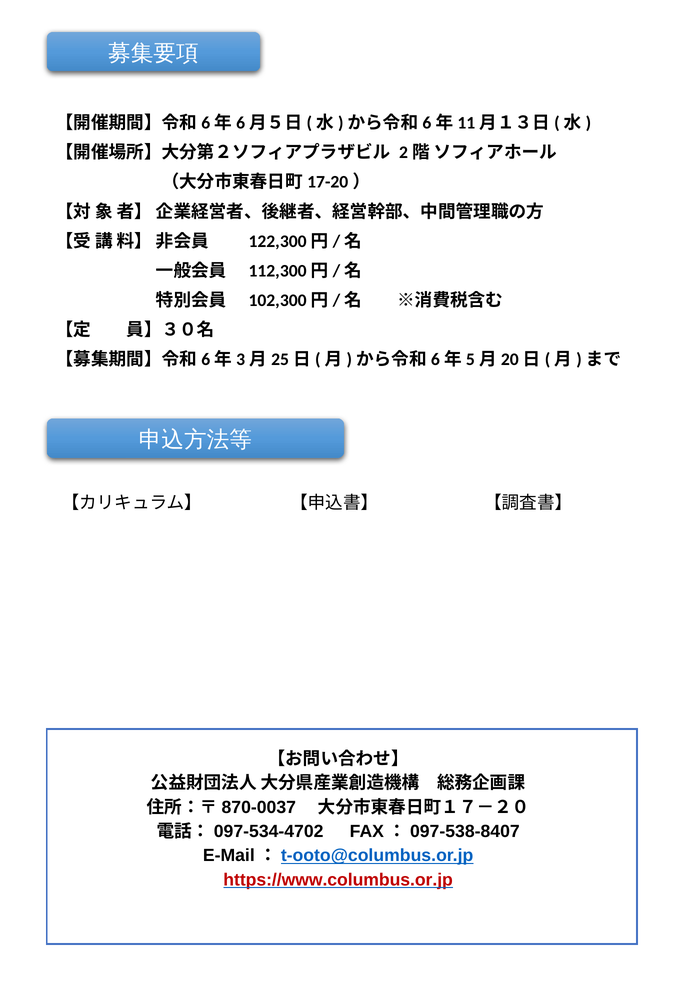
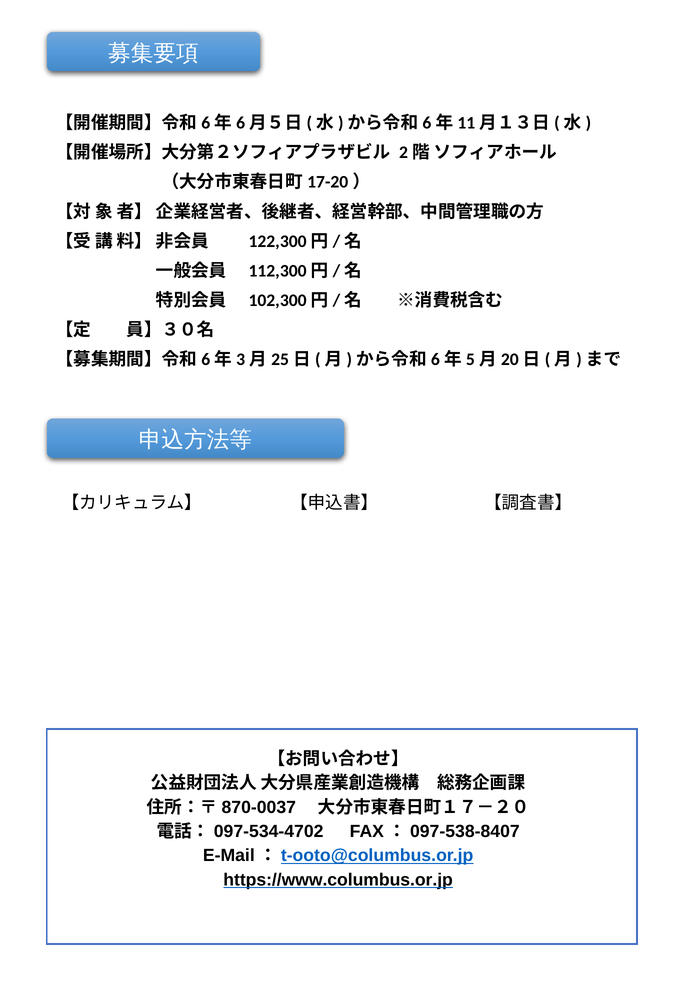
https://www.columbus.or.jp colour: red -> black
